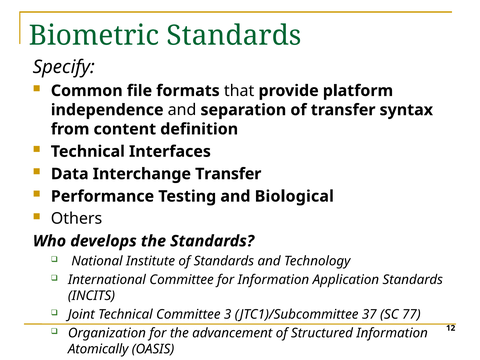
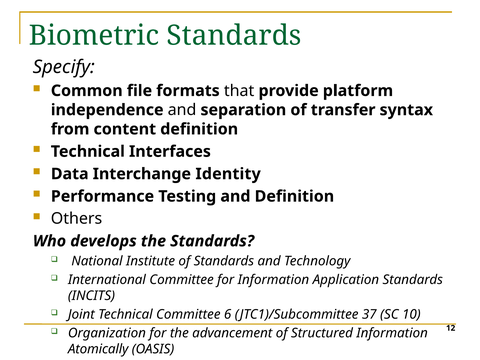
Interchange Transfer: Transfer -> Identity
and Biological: Biological -> Definition
3: 3 -> 6
77: 77 -> 10
